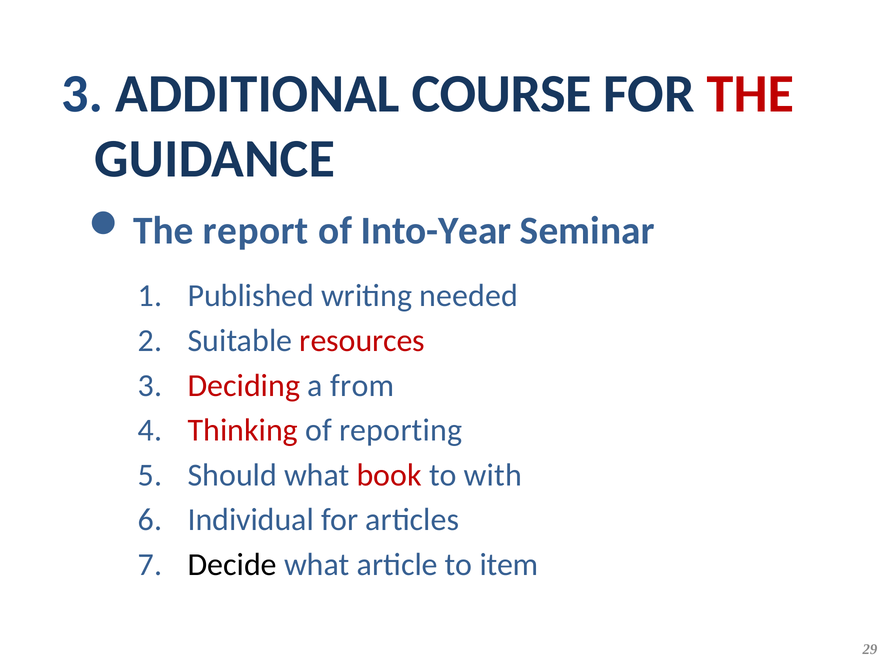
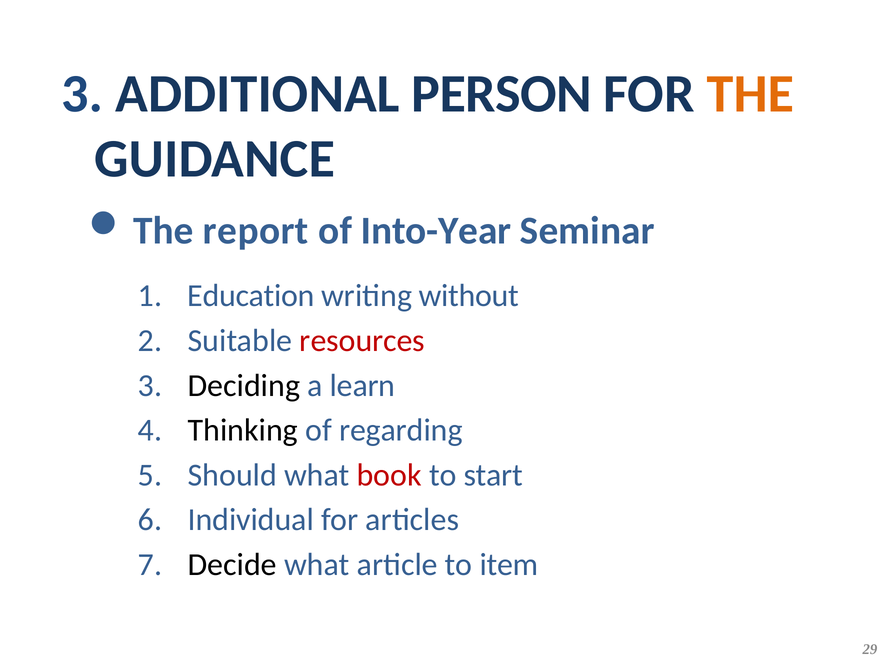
COURSE: COURSE -> PERSON
THE at (750, 94) colour: red -> orange
Published: Published -> Education
needed: needed -> without
Deciding colour: red -> black
from: from -> learn
Thinking colour: red -> black
reporting: reporting -> regarding
with: with -> start
